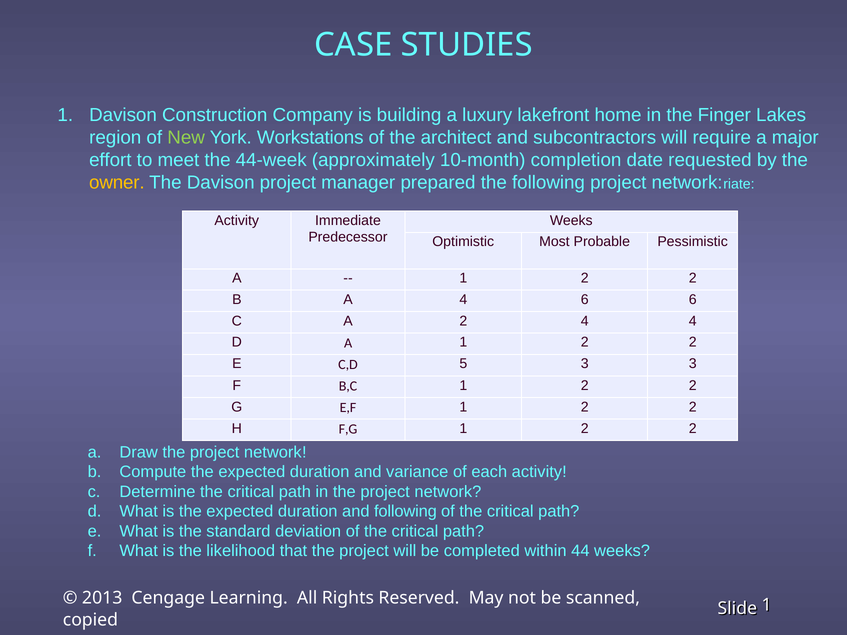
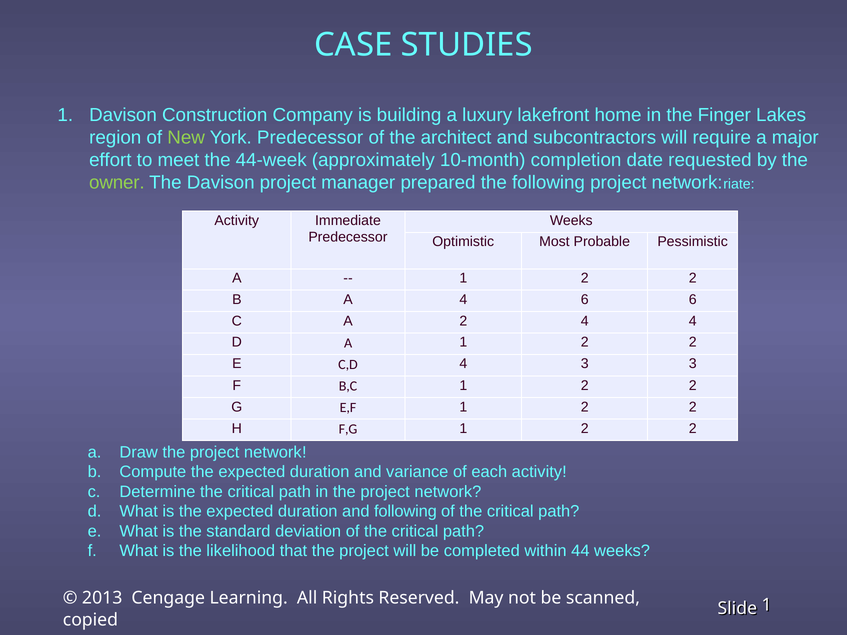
York Workstations: Workstations -> Predecessor
owner colour: yellow -> light green
C,D 5: 5 -> 4
